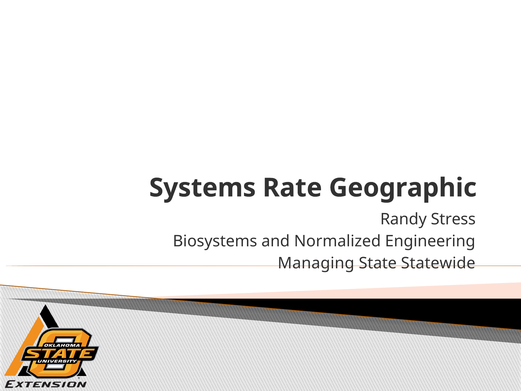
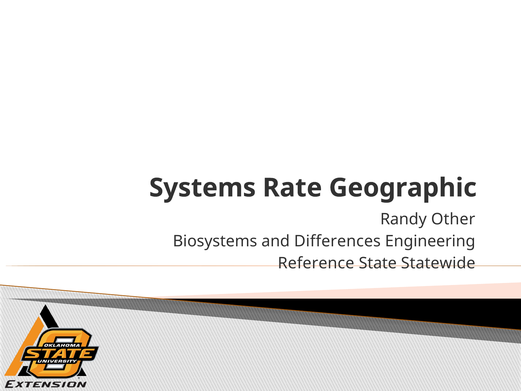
Stress: Stress -> Other
Normalized: Normalized -> Differences
Managing: Managing -> Reference
